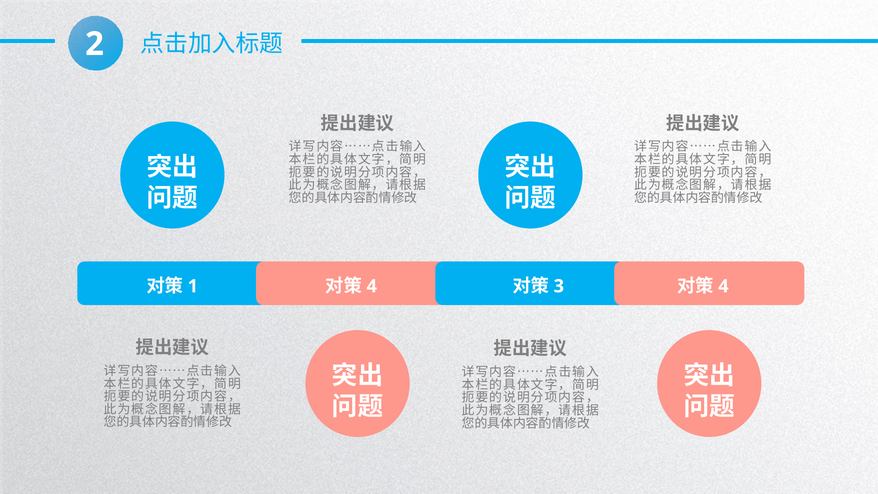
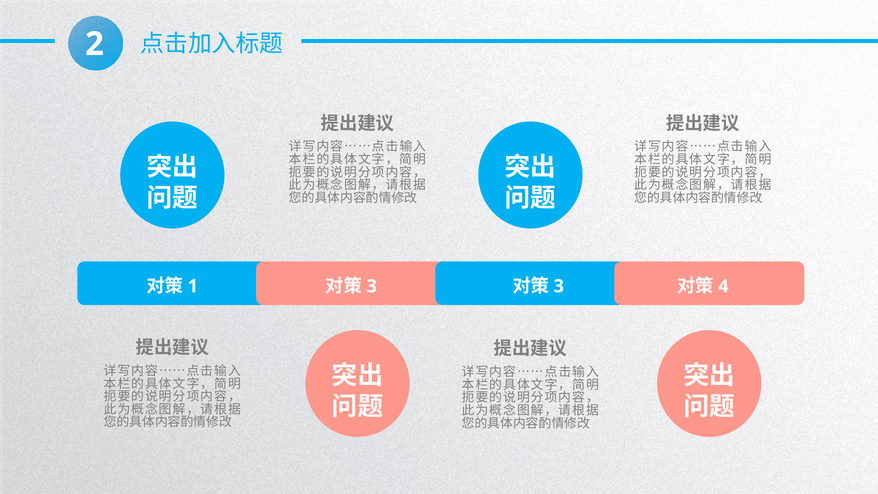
4 at (372, 286): 4 -> 3
